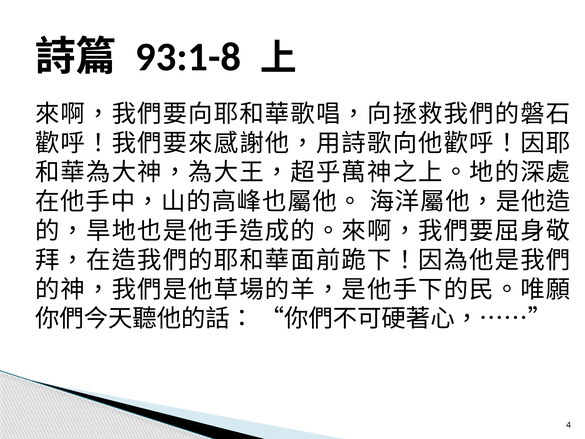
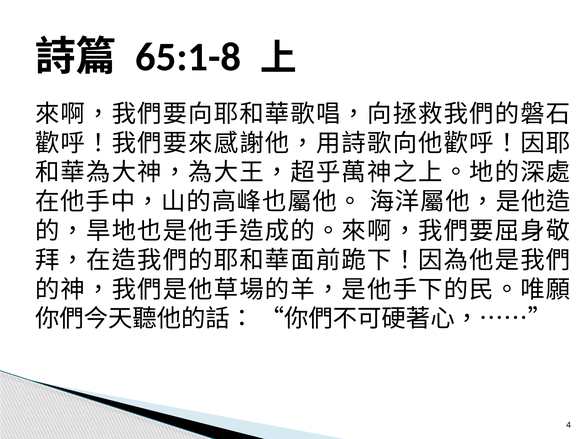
93:1-8: 93:1-8 -> 65:1-8
